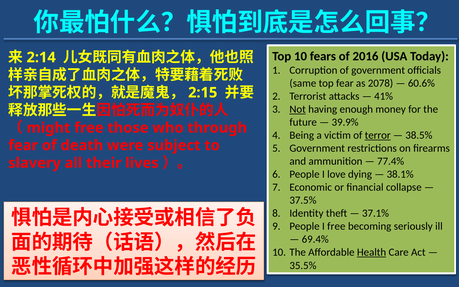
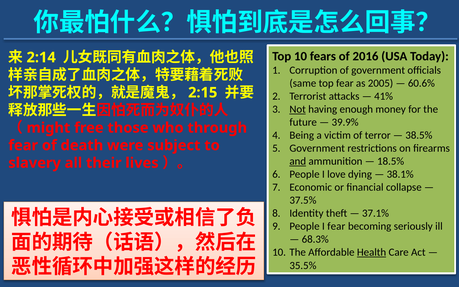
2078: 2078 -> 2005
terror underline: present -> none
and underline: none -> present
77.4%: 77.4% -> 18.5%
I free: free -> fear
69.4%: 69.4% -> 68.3%
